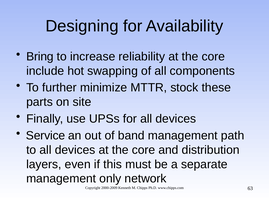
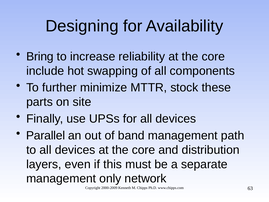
Service: Service -> Parallel
